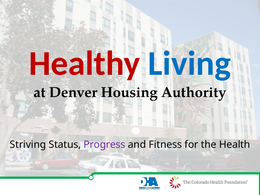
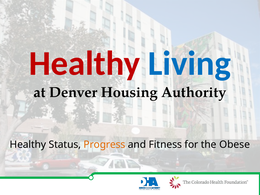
Striving at (28, 145): Striving -> Healthy
Progress colour: purple -> orange
Health: Health -> Obese
